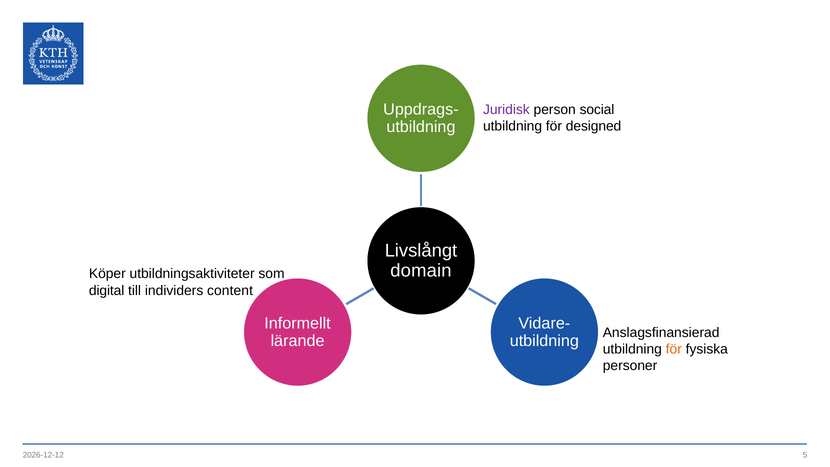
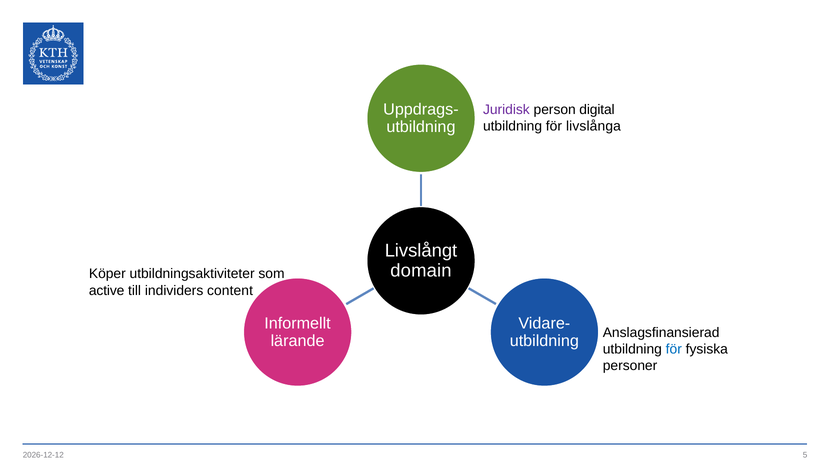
social: social -> digital
designed: designed -> livslånga
digital: digital -> active
för at (674, 349) colour: orange -> blue
